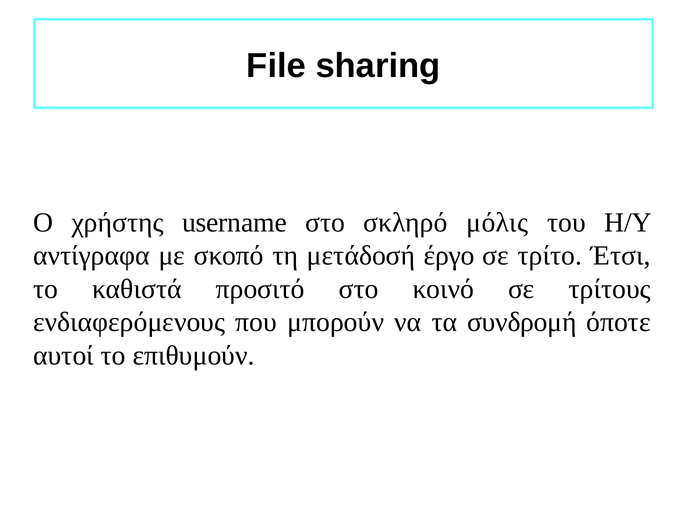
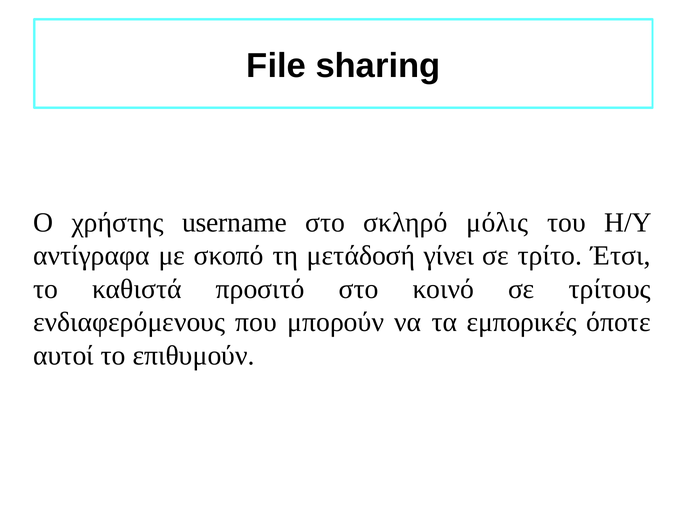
έργο: έργο -> γίνει
συνδρομή: συνδρομή -> εμπορικές
